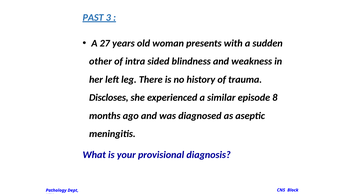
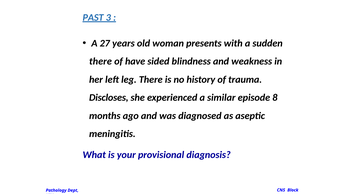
other at (101, 62): other -> there
intra: intra -> have
